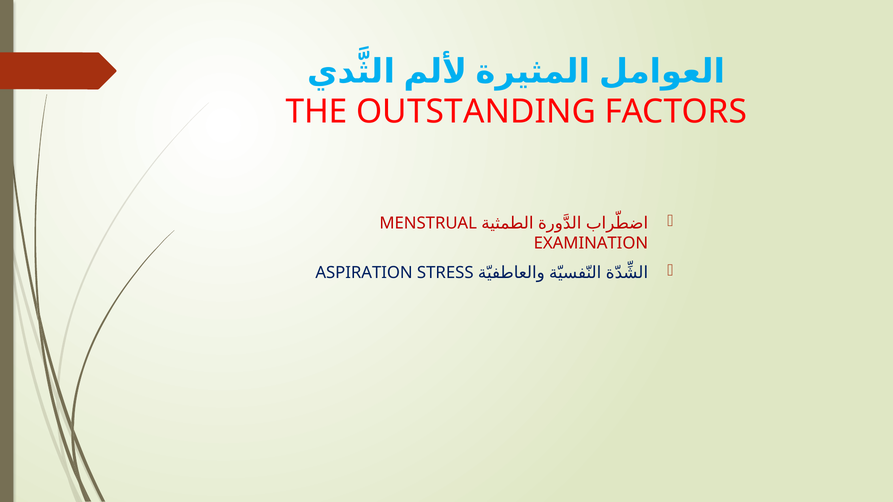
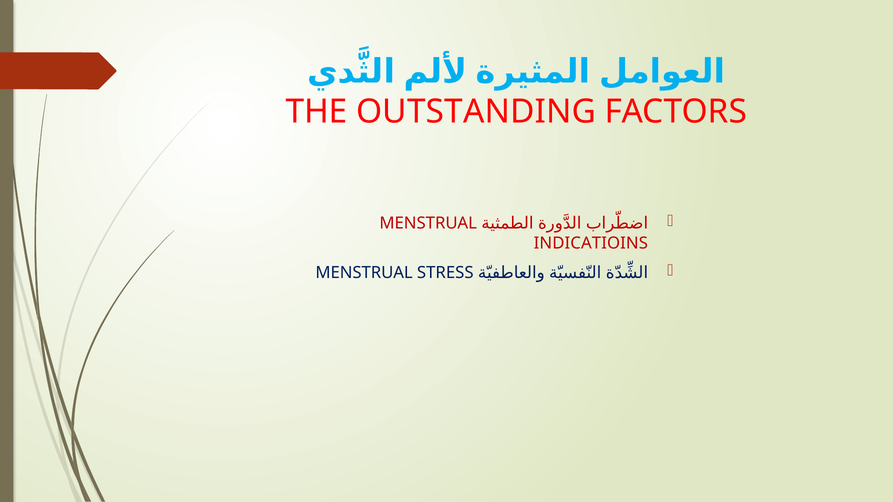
EXAMINATION: EXAMINATION -> INDICATIOINS
ASPIRATION at (364, 273): ASPIRATION -> MENSTRUAL
